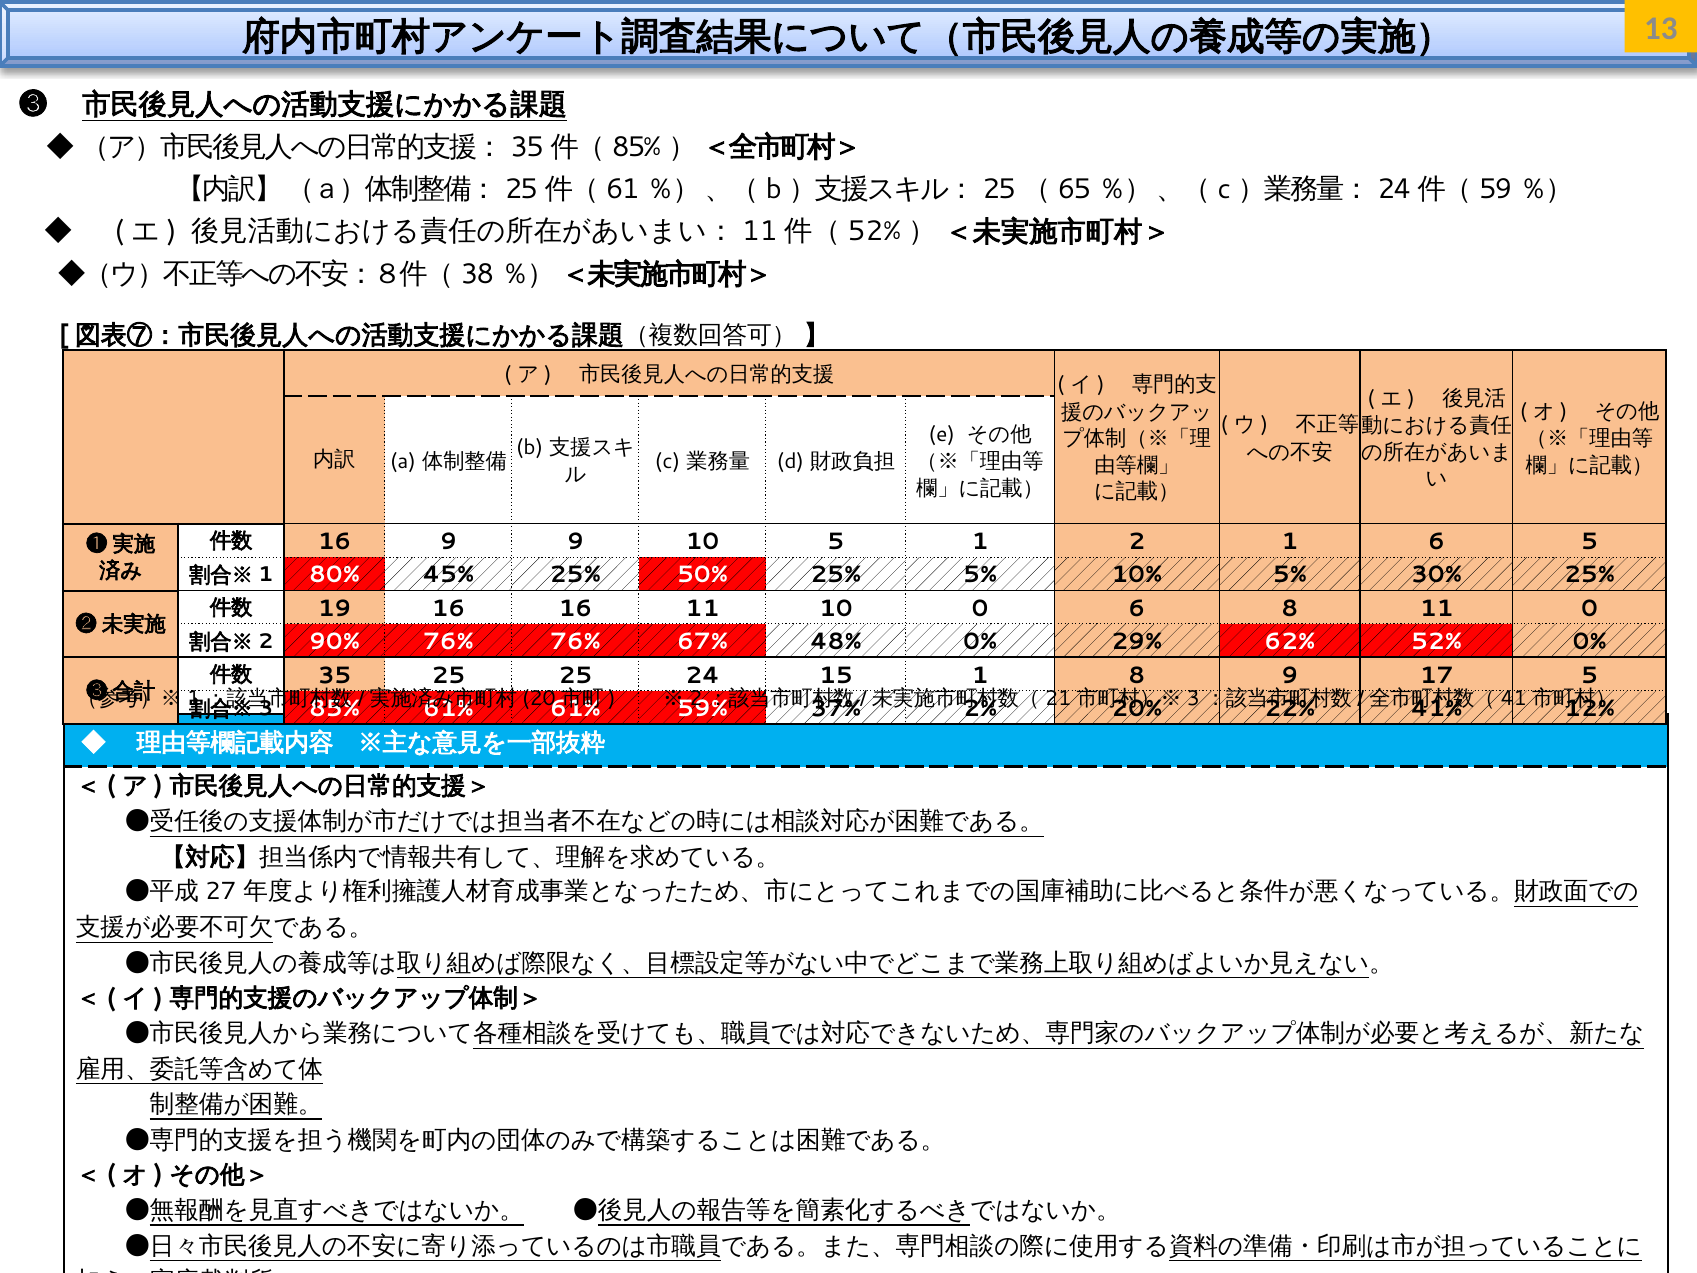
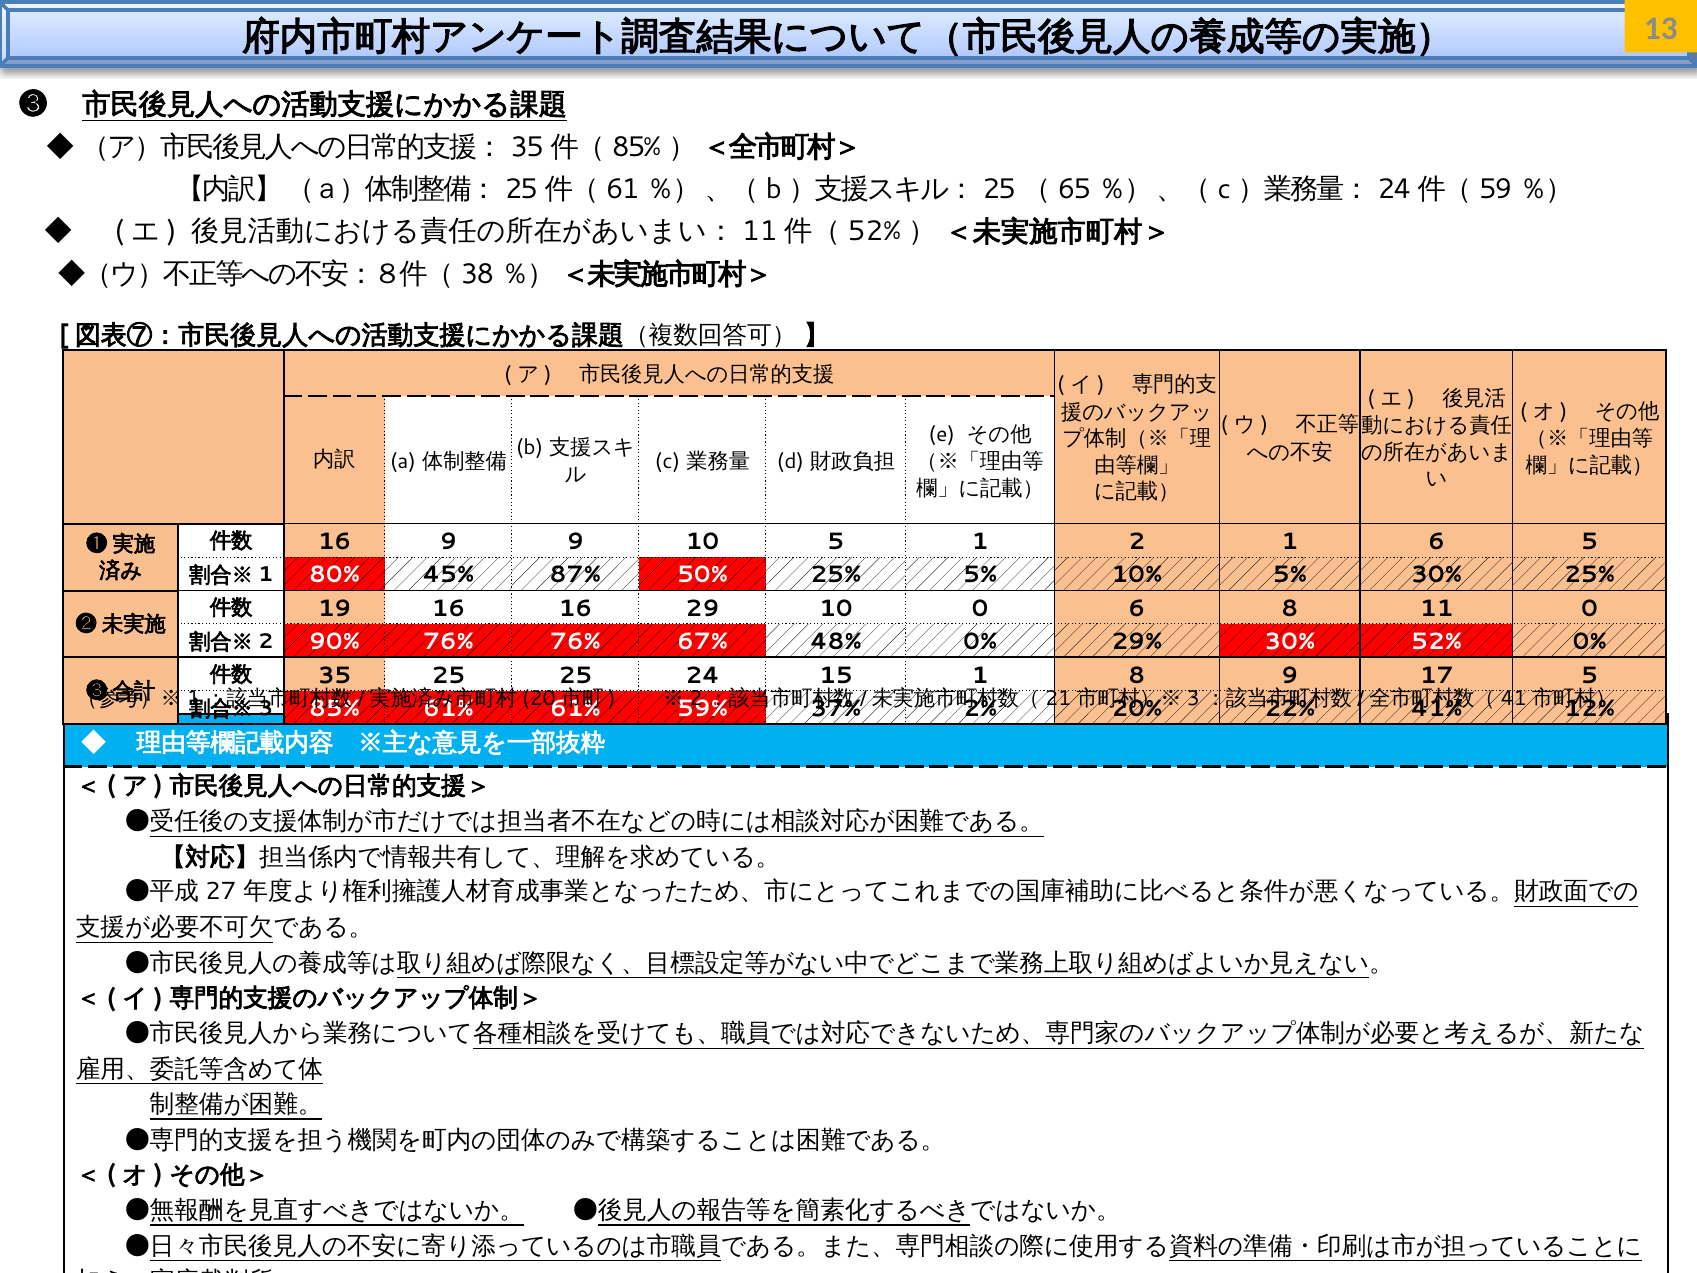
45% 25%: 25% -> 87%
16 11: 11 -> 29
29% 62%: 62% -> 30%
